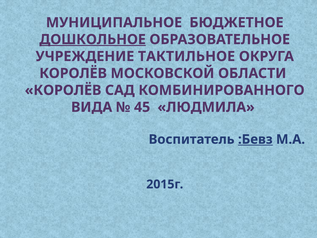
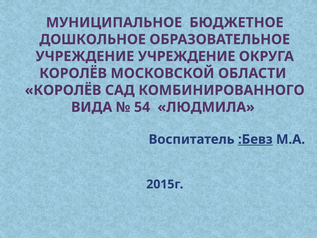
ДОШКОЛЬНОЕ underline: present -> none
УЧРЕЖДЕНИЕ ТАКТИЛЬНОЕ: ТАКТИЛЬНОЕ -> УЧРЕЖДЕНИЕ
45: 45 -> 54
